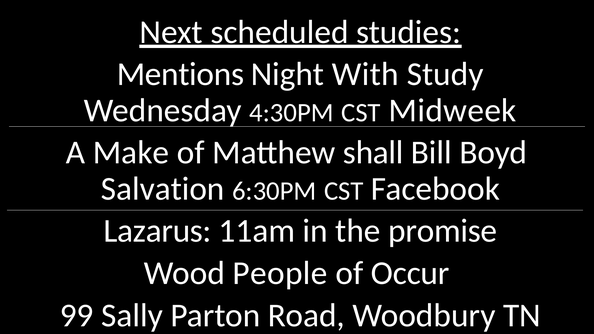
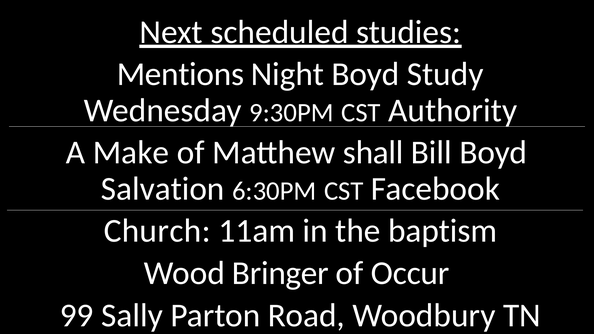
Night With: With -> Boyd
4:30PM: 4:30PM -> 9:30PM
Midweek: Midweek -> Authority
Lazarus: Lazarus -> Church
promise: promise -> baptism
People: People -> Bringer
